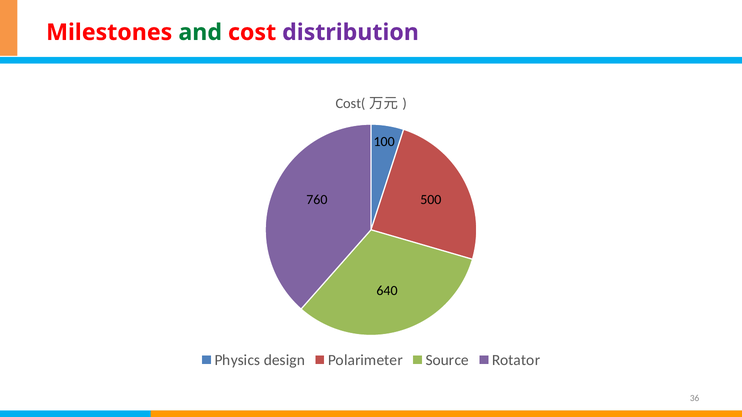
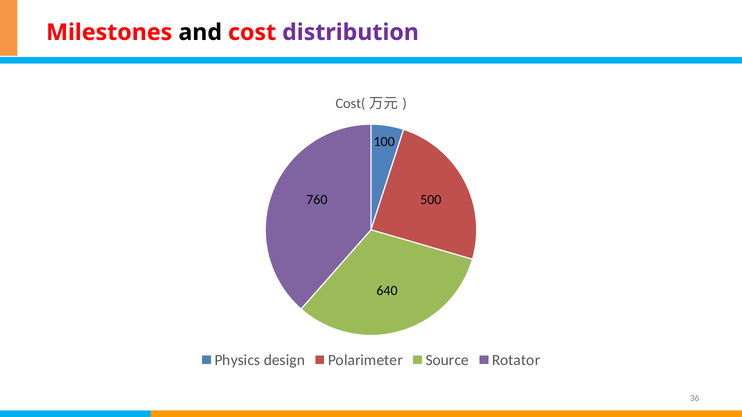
and colour: green -> black
